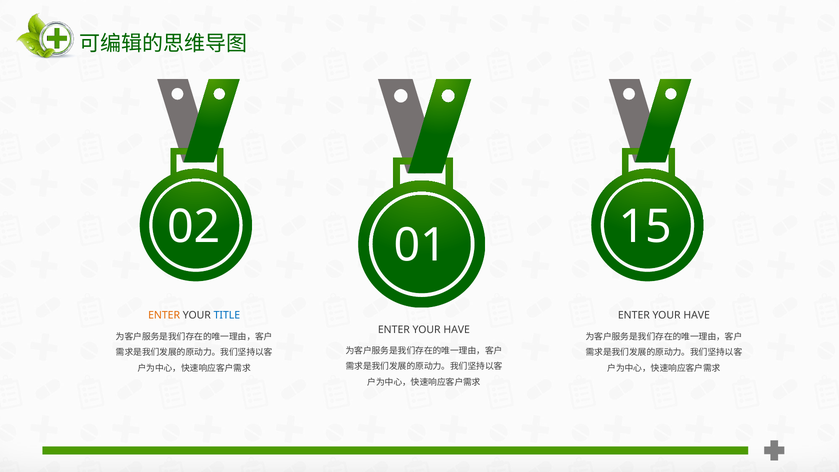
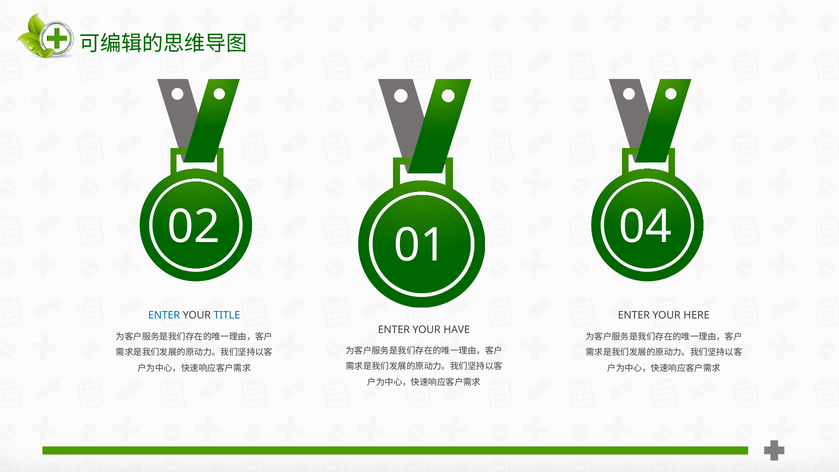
15: 15 -> 04
ENTER at (164, 315) colour: orange -> blue
HAVE at (697, 315): HAVE -> HERE
